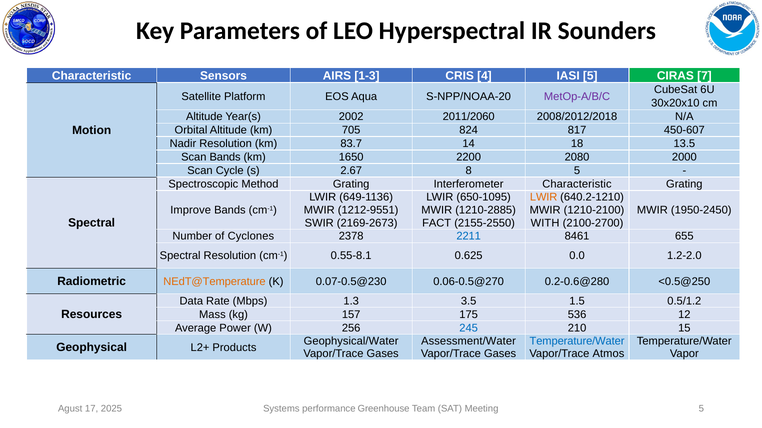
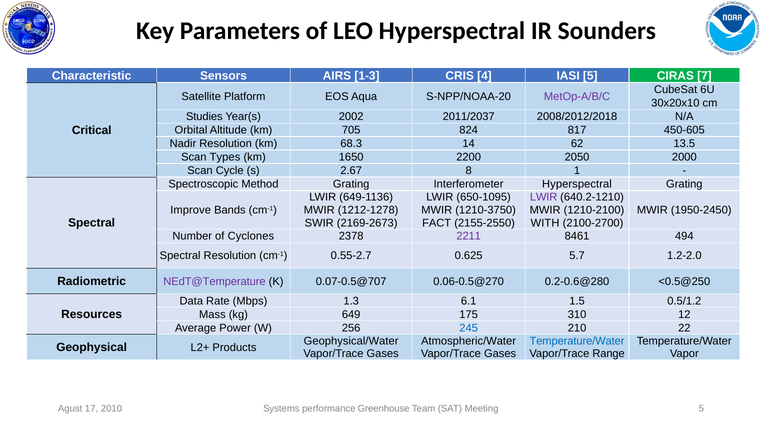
Altitude at (204, 117): Altitude -> Studies
2011/2060: 2011/2060 -> 2011/2037
Motion: Motion -> Critical
450-607: 450-607 -> 450-605
83.7: 83.7 -> 68.3
18: 18 -> 62
Scan Bands: Bands -> Types
2080: 2080 -> 2050
8 5: 5 -> 1
Interferometer Characteristic: Characteristic -> Hyperspectral
LWIR at (544, 198) colour: orange -> purple
1212-9551: 1212-9551 -> 1212-1278
1210-2885: 1210-2885 -> 1210-3750
2211 colour: blue -> purple
655: 655 -> 494
0.55-8.1: 0.55-8.1 -> 0.55-2.7
0.0: 0.0 -> 5.7
NEdT@Temperature colour: orange -> purple
0.07-0.5@230: 0.07-0.5@230 -> 0.07-0.5@707
3.5: 3.5 -> 6.1
157: 157 -> 649
536: 536 -> 310
15: 15 -> 22
Assessment/Water: Assessment/Water -> Atmospheric/Water
Atmos: Atmos -> Range
2025: 2025 -> 2010
